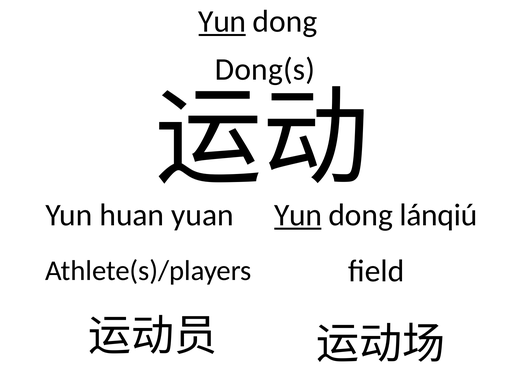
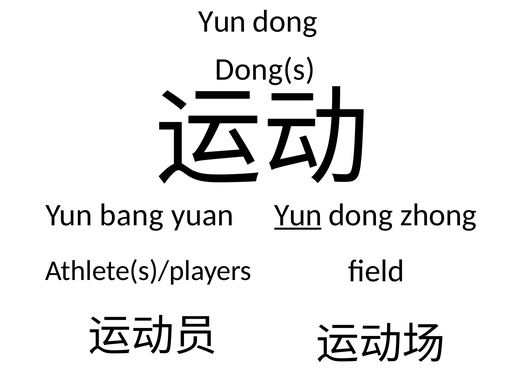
Yun at (222, 22) underline: present -> none
huan: huan -> bang
lánqiú: lánqiú -> zhong
